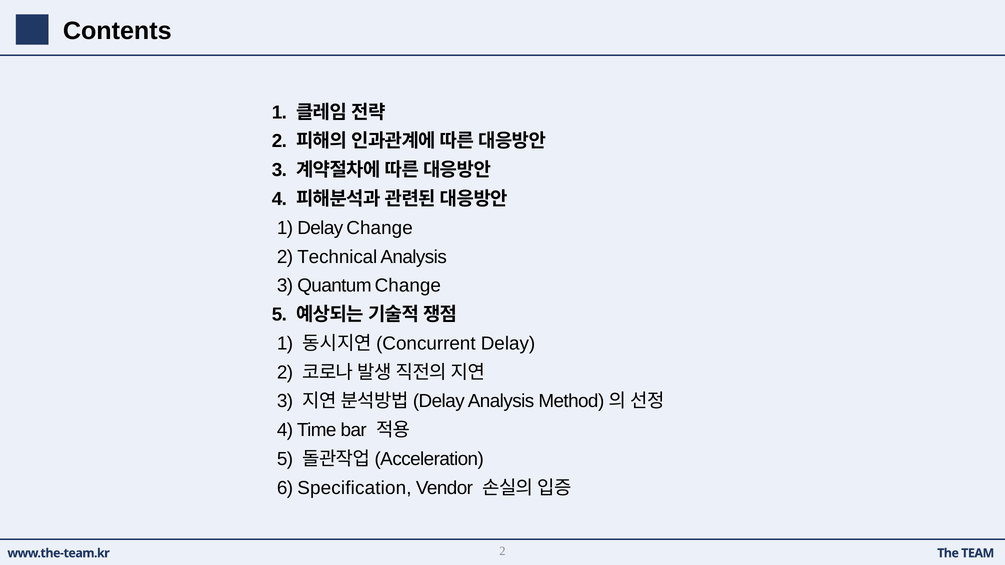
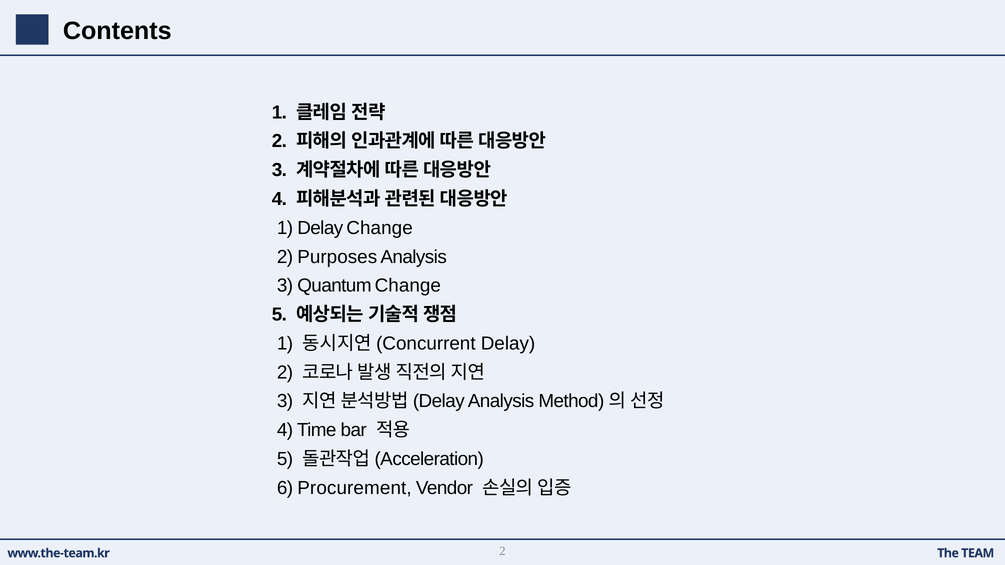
Technical: Technical -> Purposes
Specification: Specification -> Procurement
